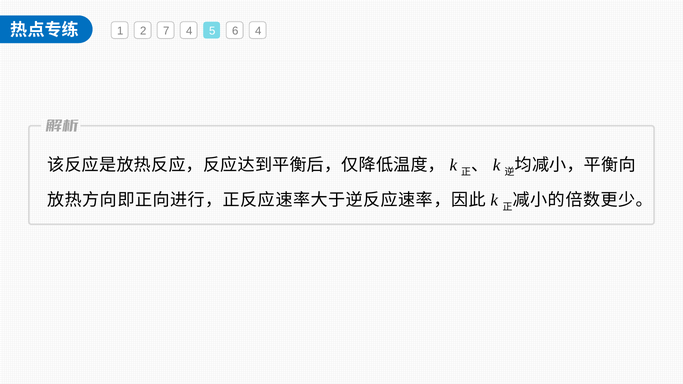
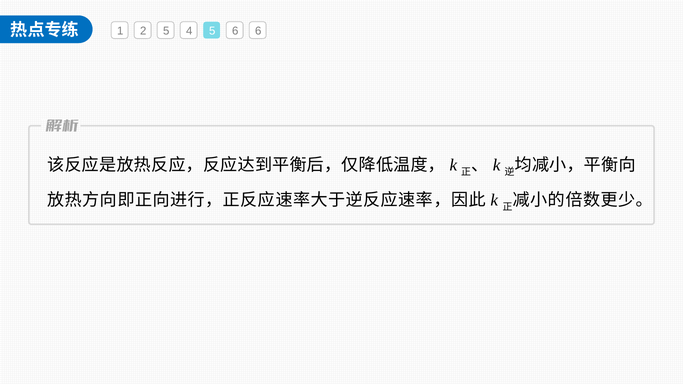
2 7: 7 -> 5
6 4: 4 -> 6
